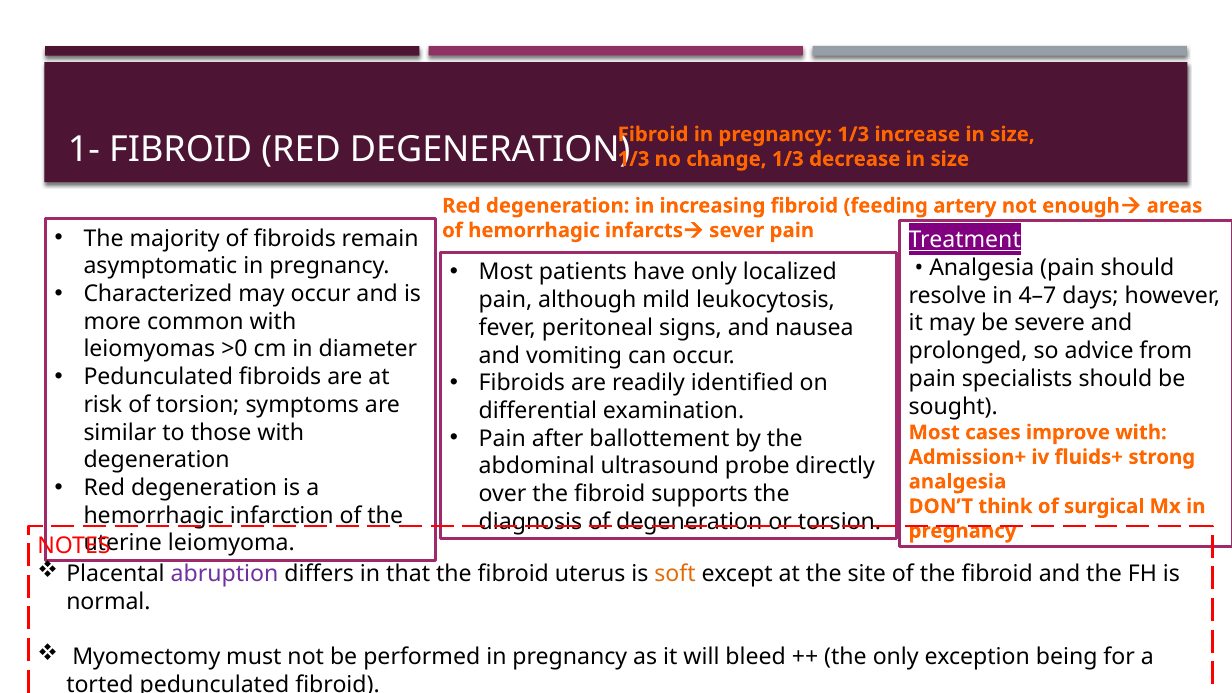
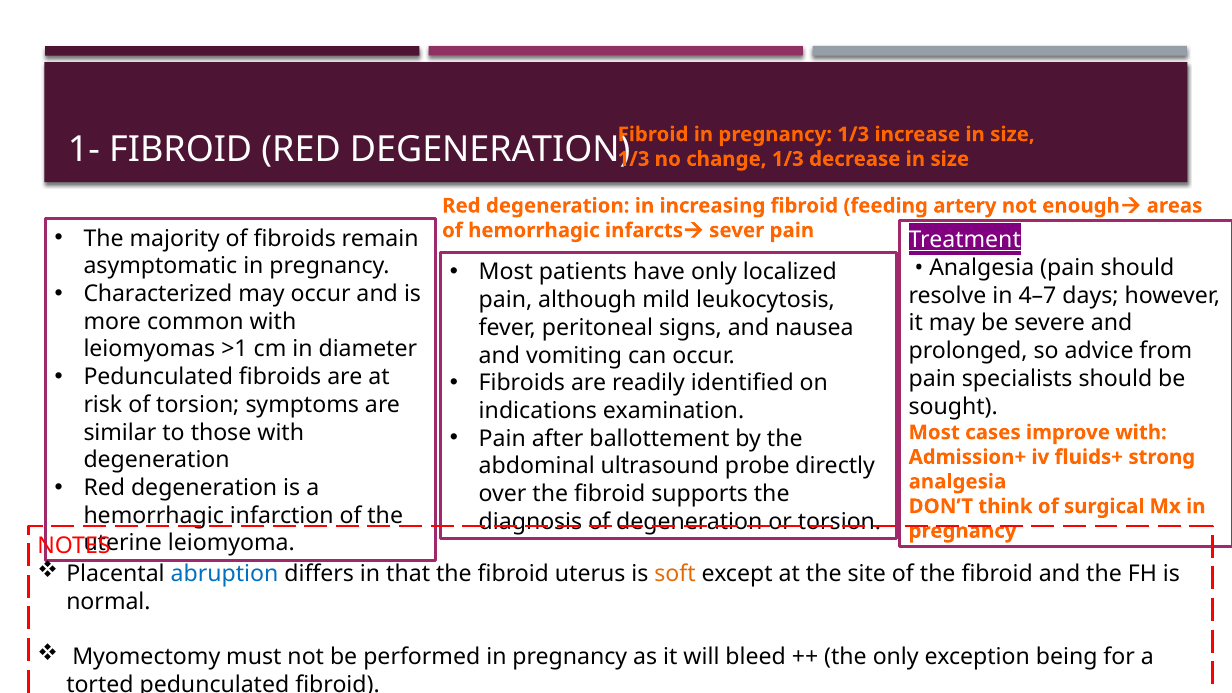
>0: >0 -> >1
differential: differential -> indications
abruption colour: purple -> blue
